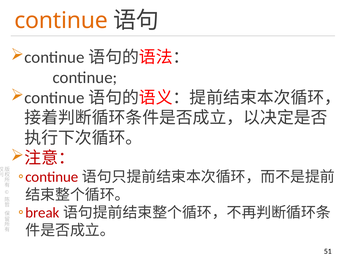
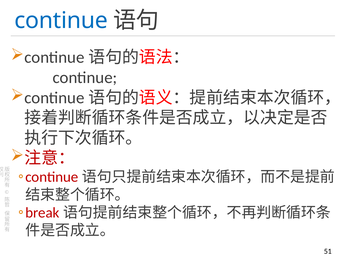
continue at (61, 21) colour: orange -> blue
